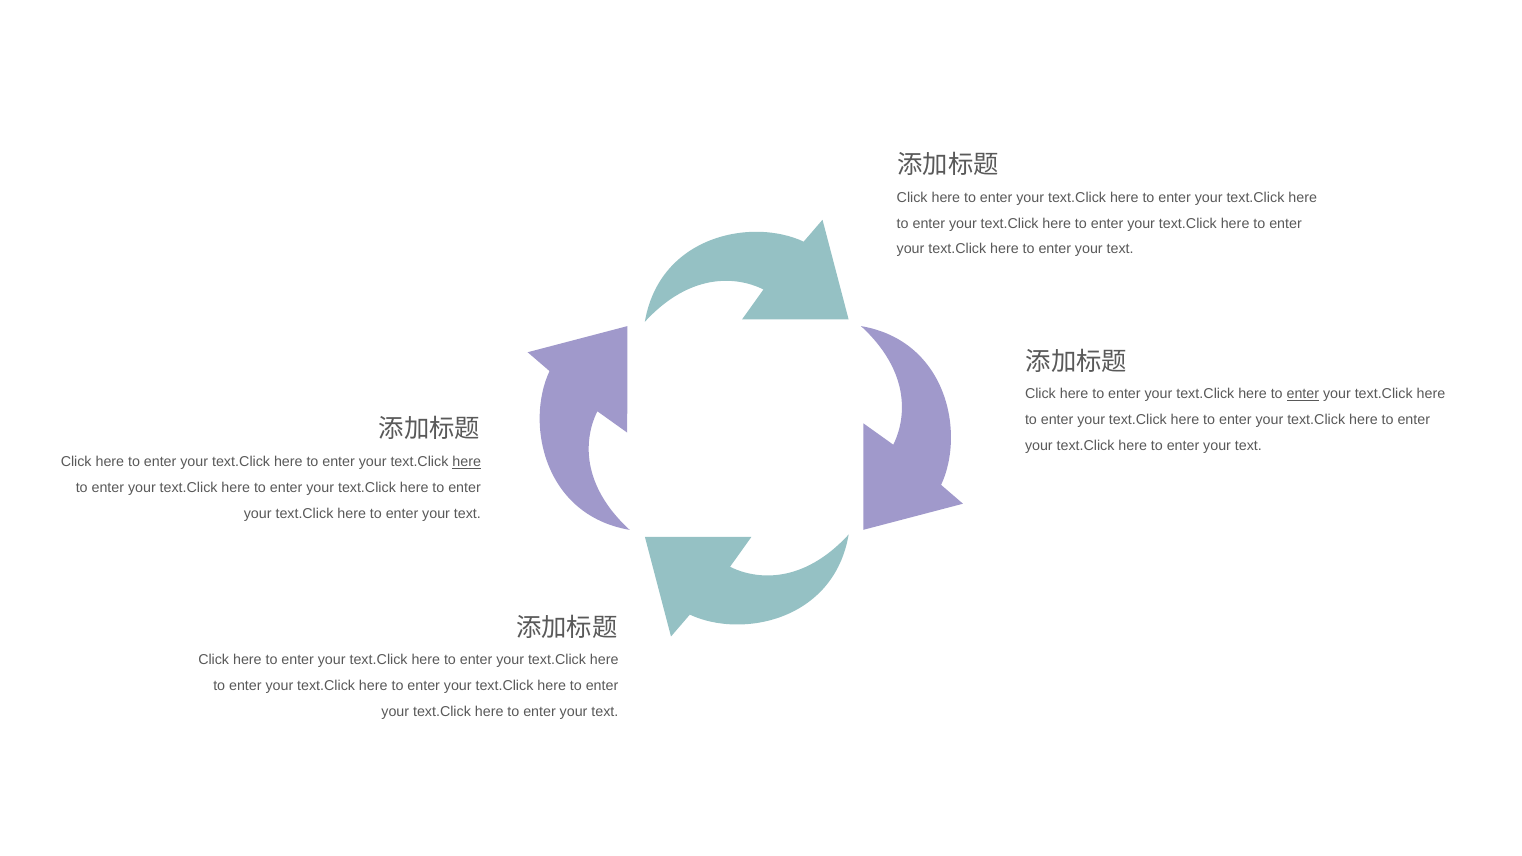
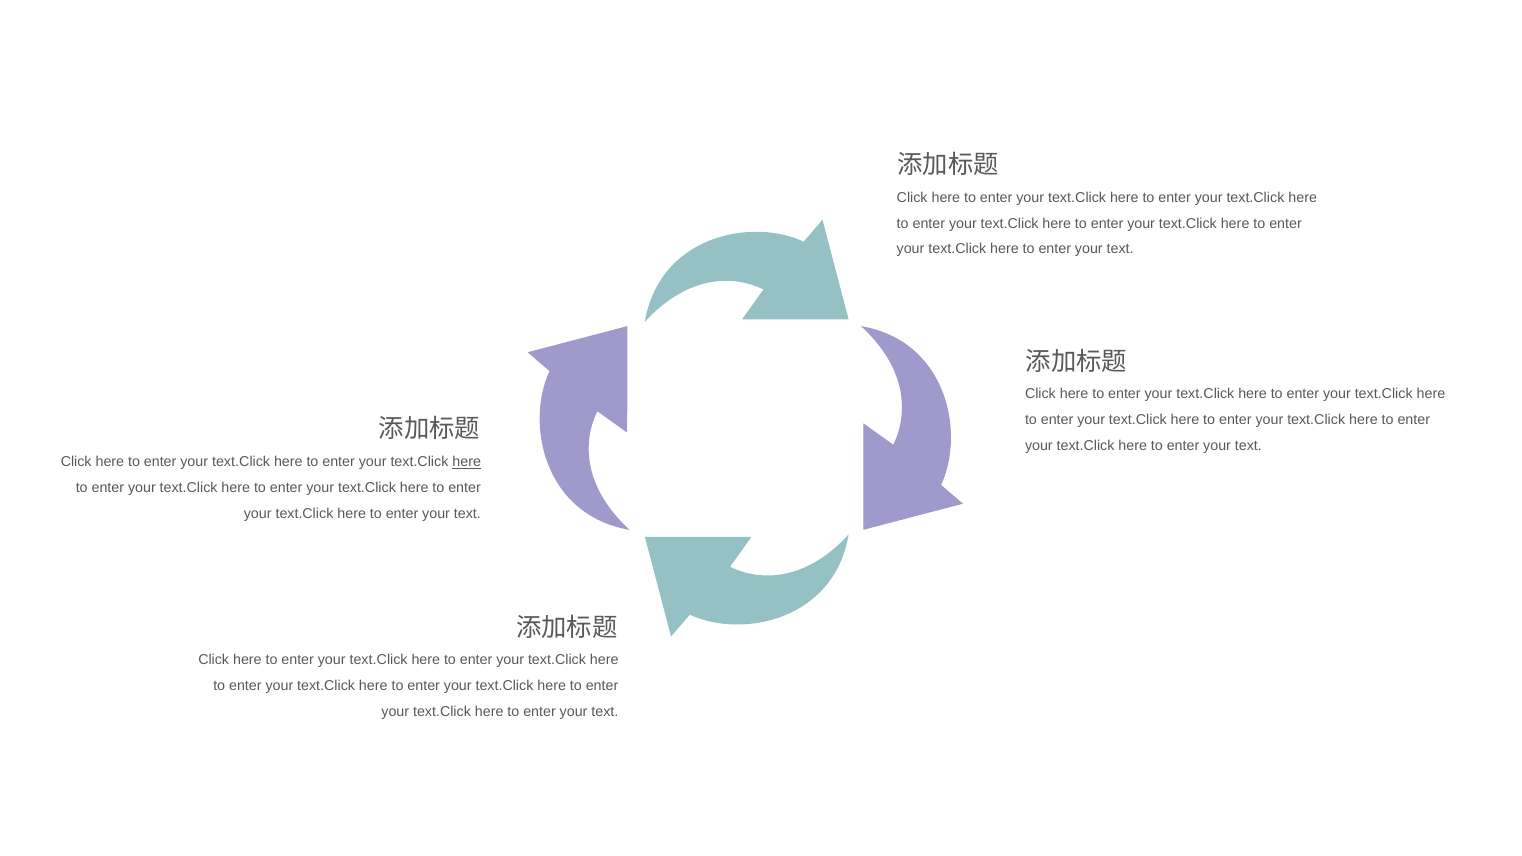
enter at (1303, 394) underline: present -> none
